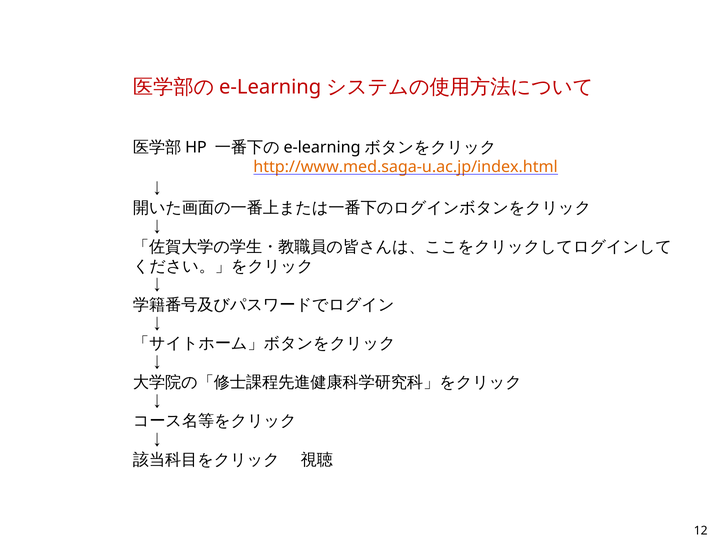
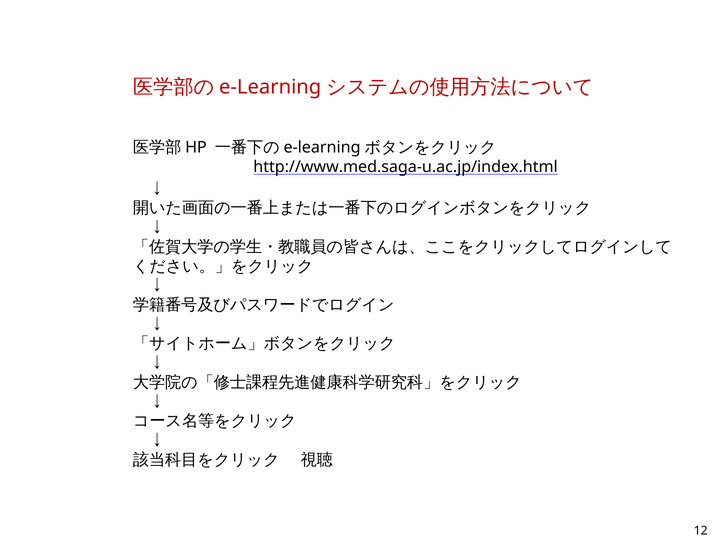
http://www.med.saga-u.ac.jp/index.html colour: orange -> black
